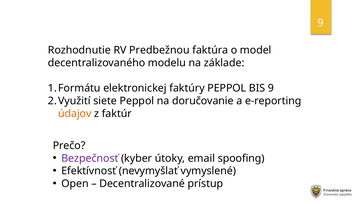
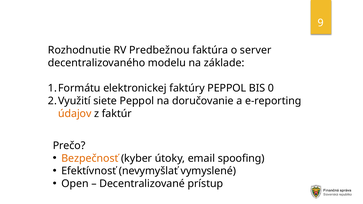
model: model -> server
BIS 9: 9 -> 0
Bezpečnosť colour: purple -> orange
